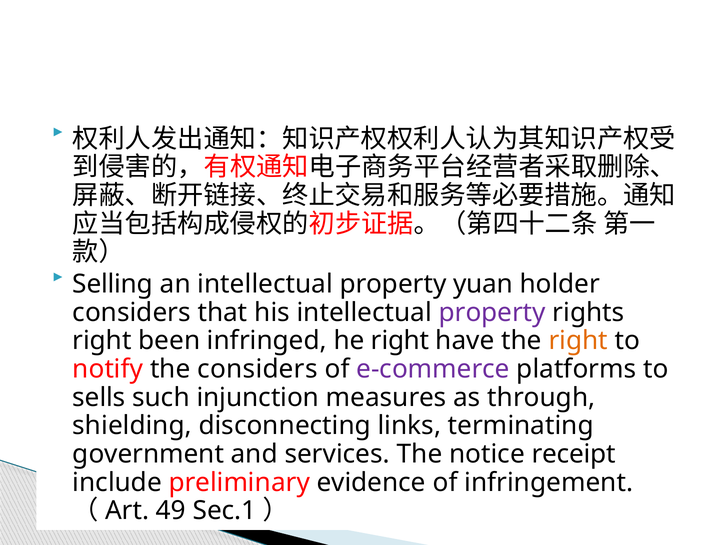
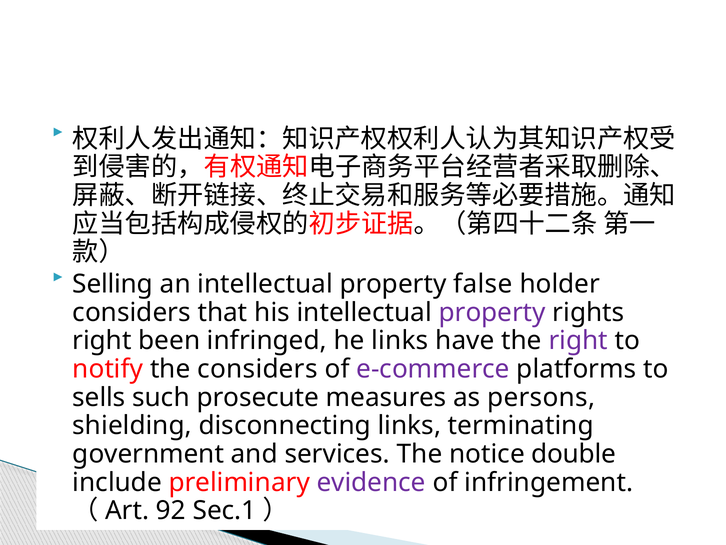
yuan: yuan -> false
he right: right -> links
right at (578, 340) colour: orange -> purple
injunction: injunction -> prosecute
through: through -> persons
receipt: receipt -> double
evidence colour: black -> purple
49: 49 -> 92
